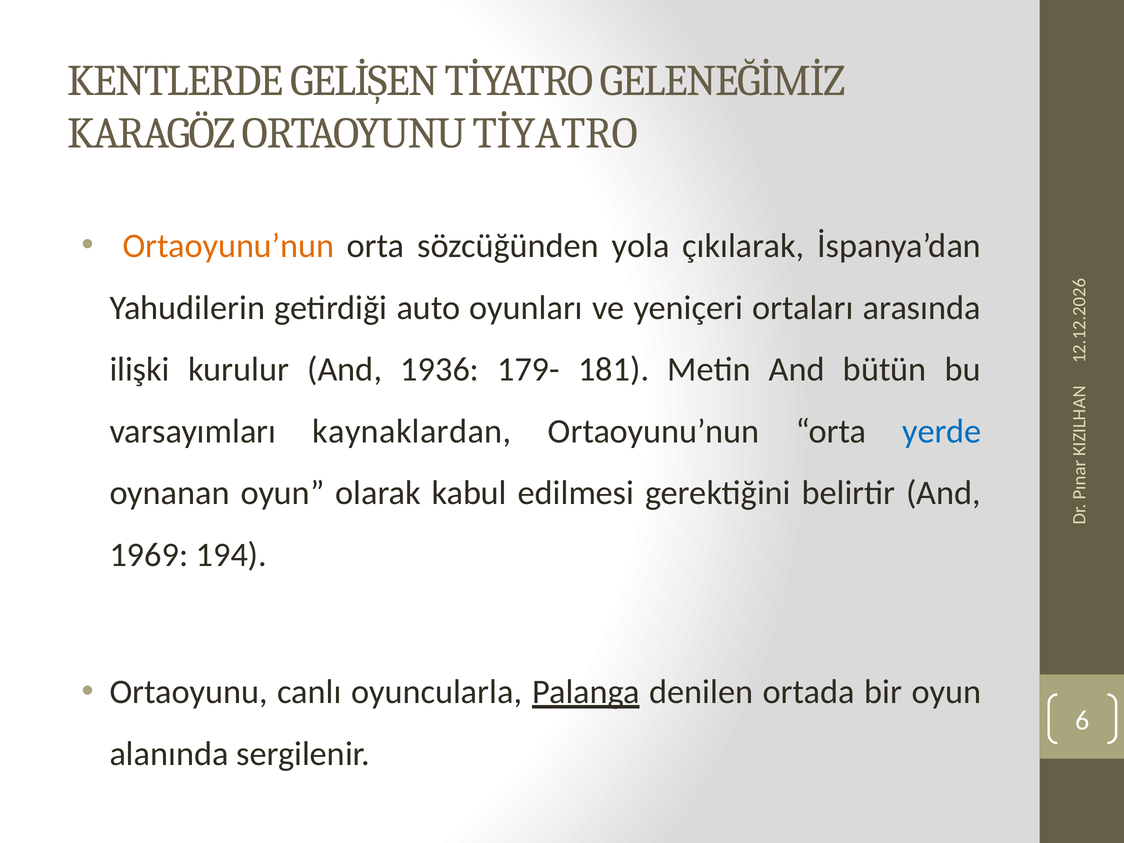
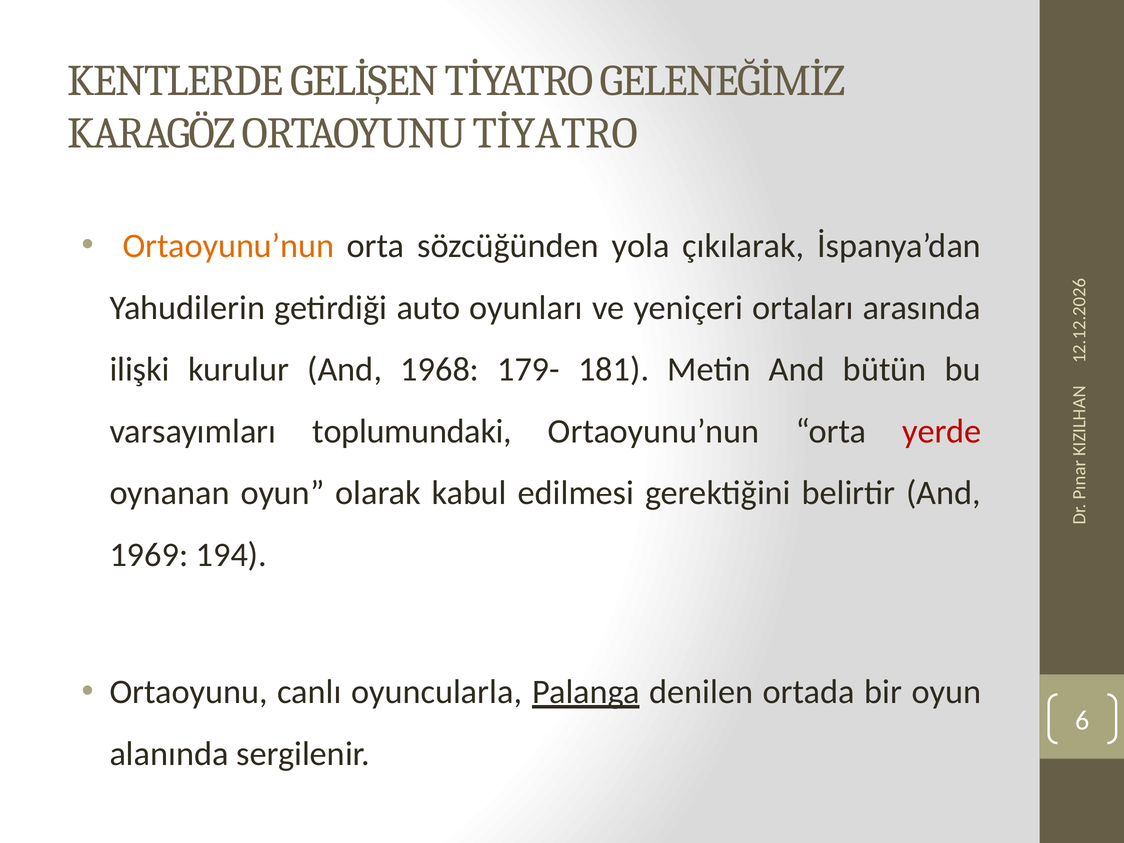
1936: 1936 -> 1968
kaynaklardan: kaynaklardan -> toplumundaki
yerde colour: blue -> red
